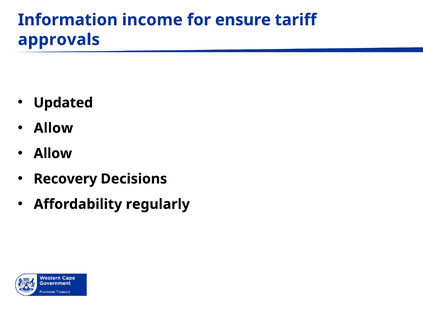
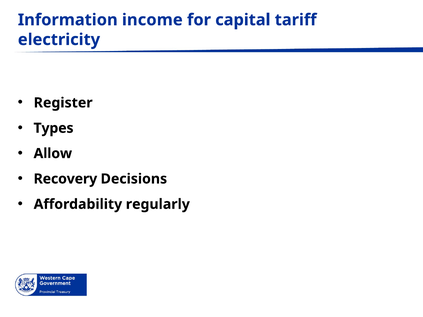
ensure: ensure -> capital
approvals: approvals -> electricity
Updated: Updated -> Register
Allow at (53, 128): Allow -> Types
